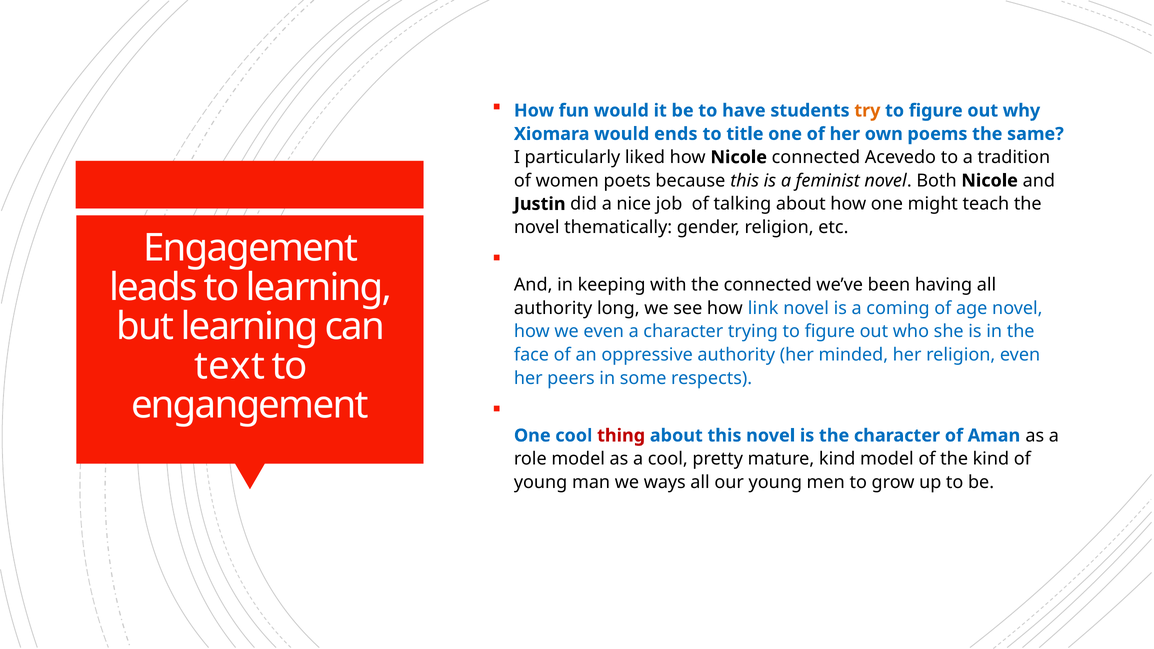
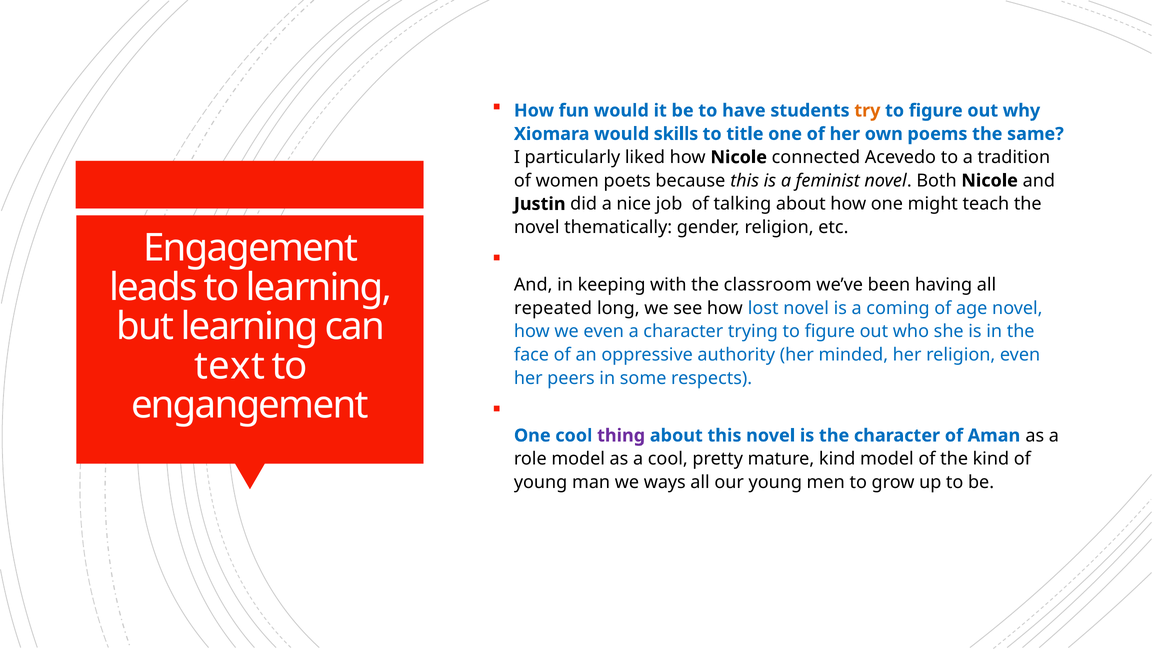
ends: ends -> skills
the connected: connected -> classroom
authority at (553, 308): authority -> repeated
link: link -> lost
thing colour: red -> purple
